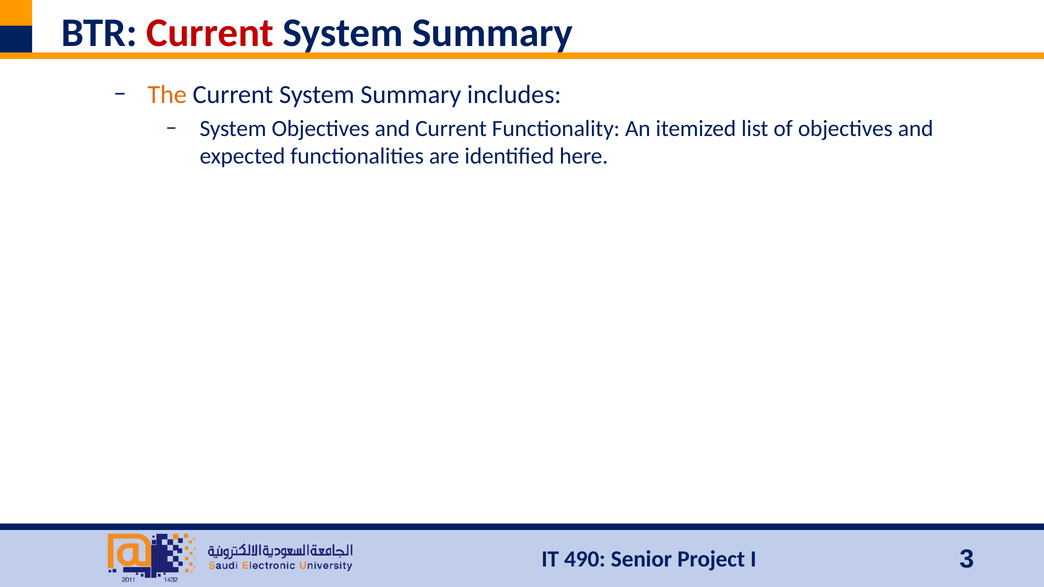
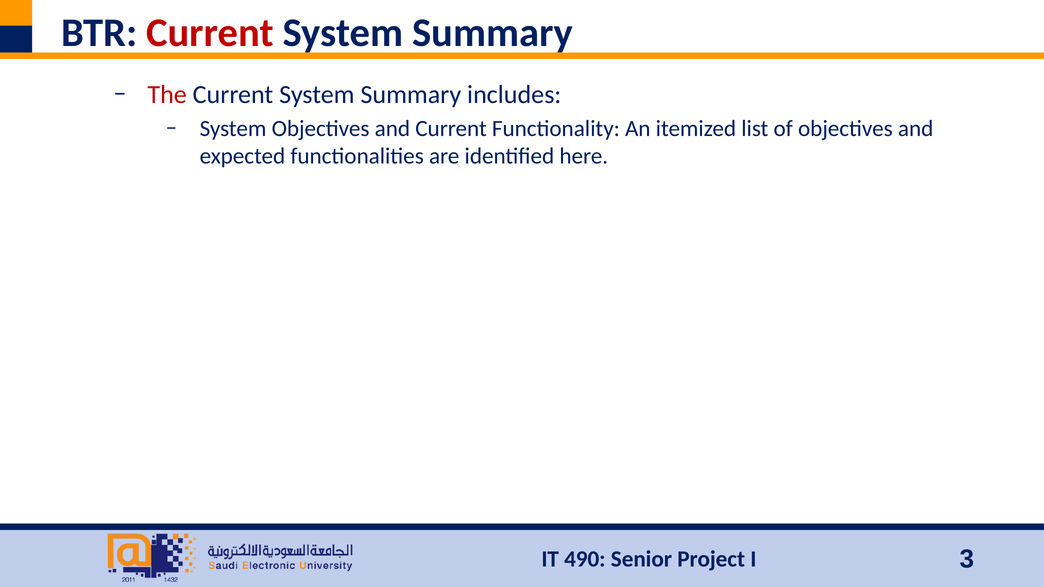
The colour: orange -> red
